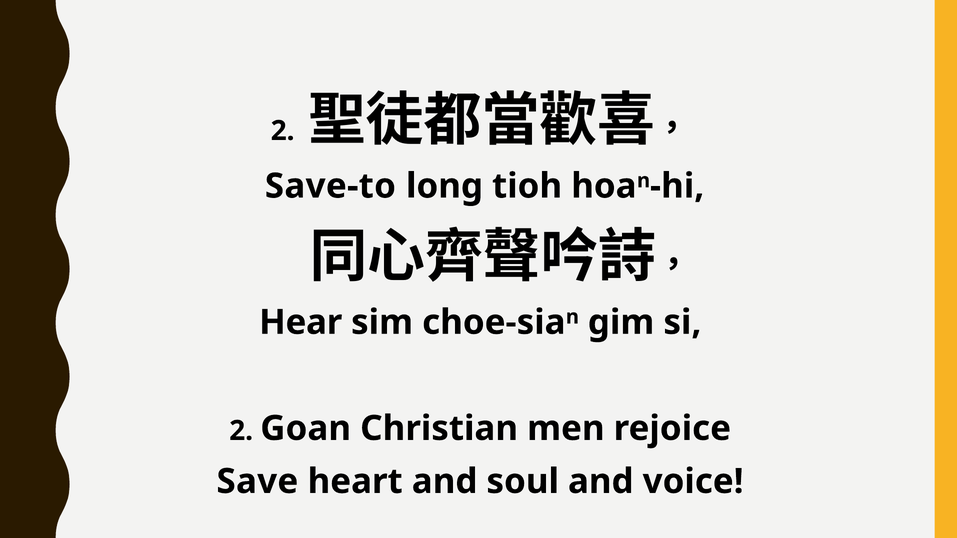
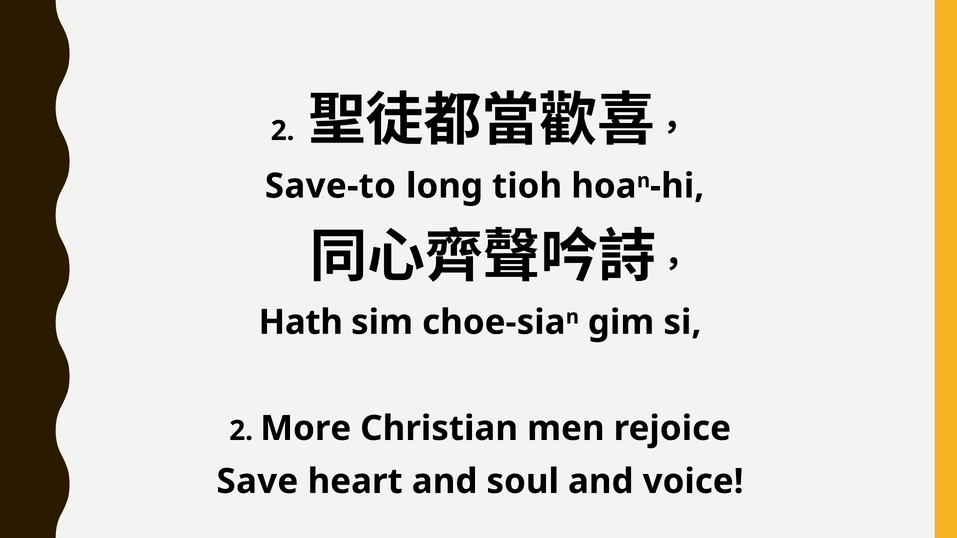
Hear: Hear -> Hath
Goan: Goan -> More
